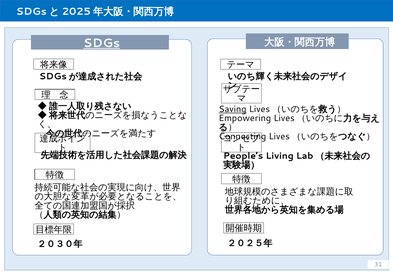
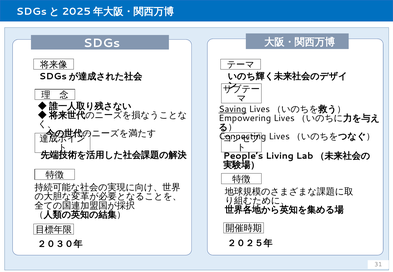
SDGs underline: present -> none
